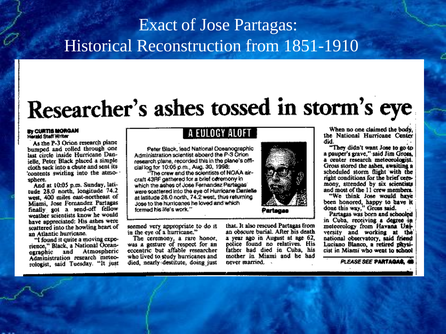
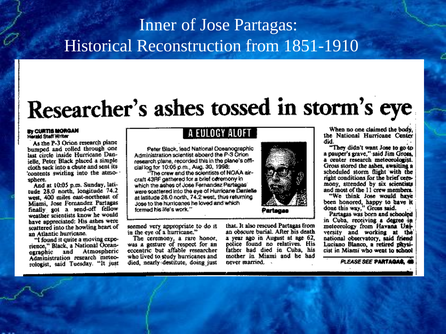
Exact: Exact -> Inner
